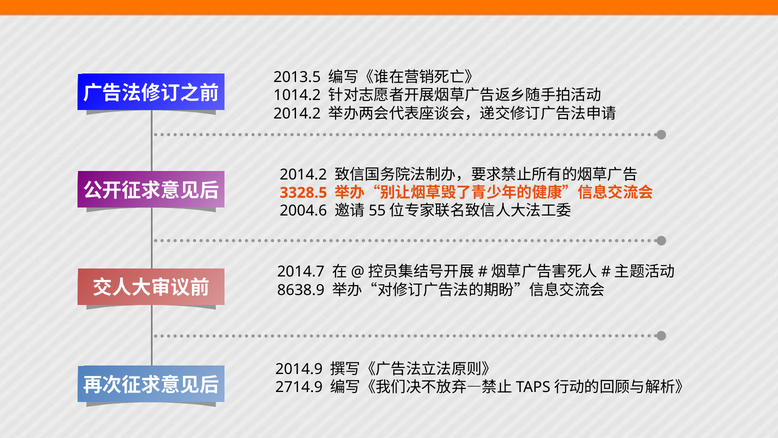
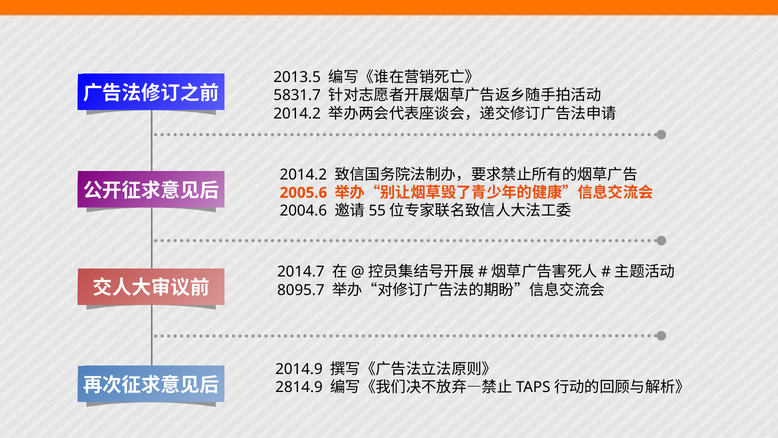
1014.2: 1014.2 -> 5831.7
3328.5: 3328.5 -> 2005.6
8638.9: 8638.9 -> 8095.7
2714.9: 2714.9 -> 2814.9
